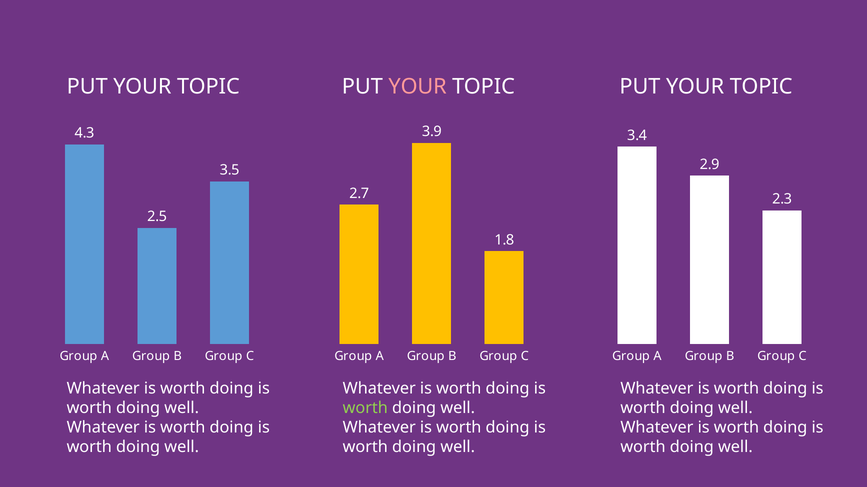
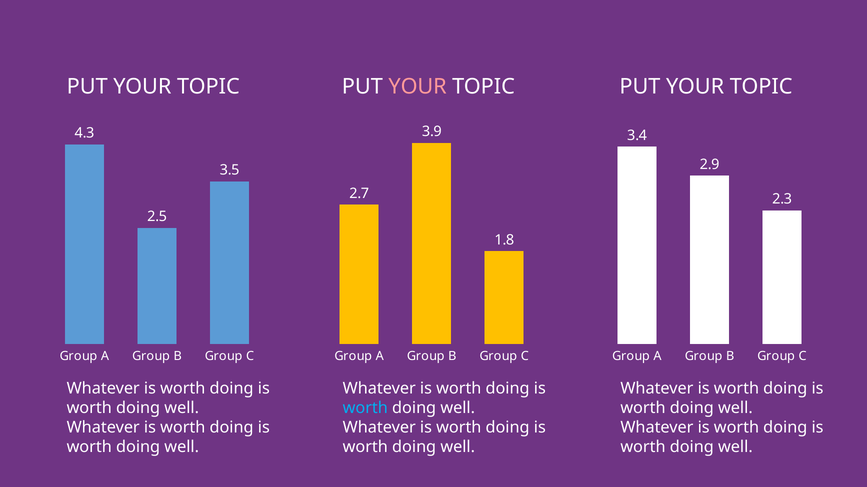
worth at (365, 409) colour: light green -> light blue
